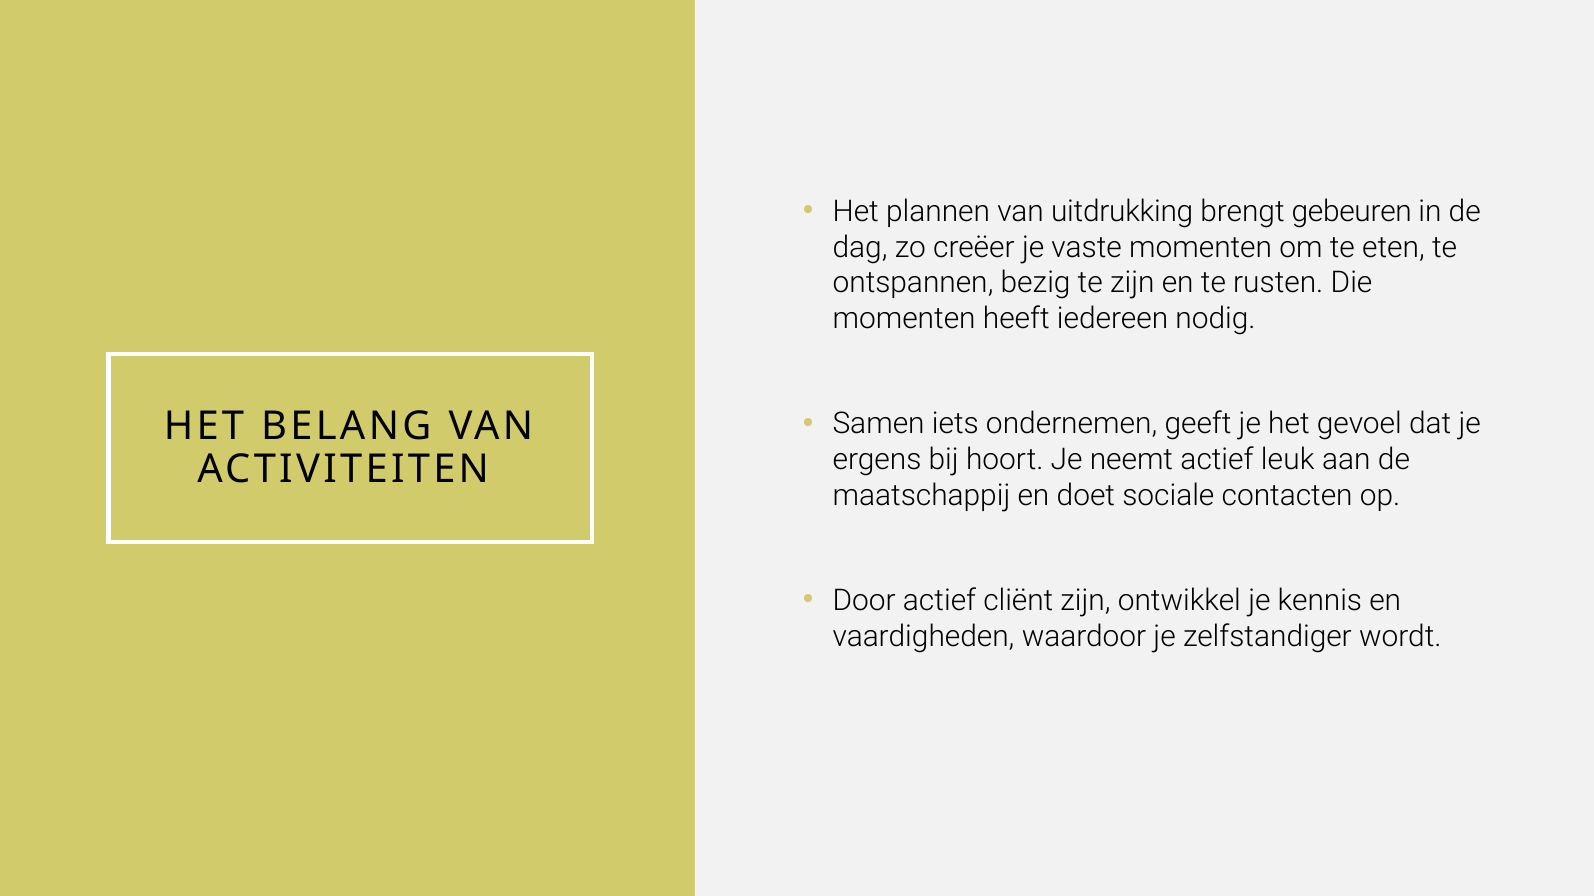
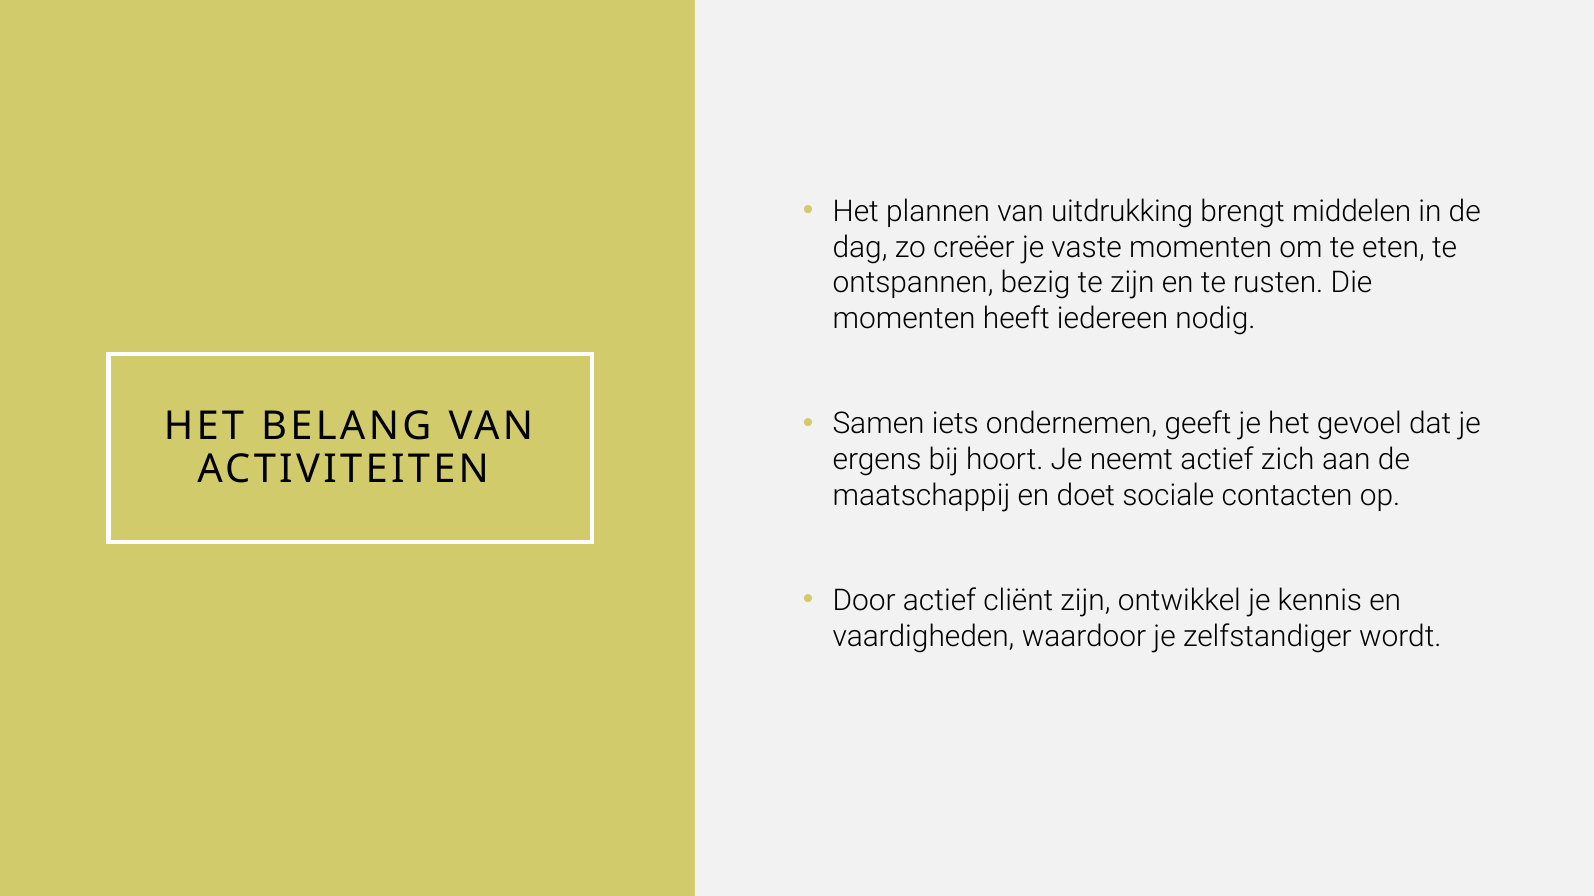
gebeuren: gebeuren -> middelen
leuk: leuk -> zich
